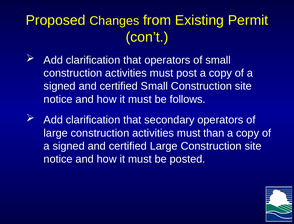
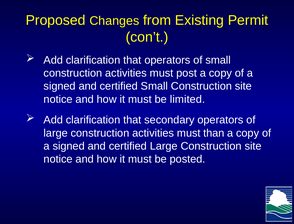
follows: follows -> limited
